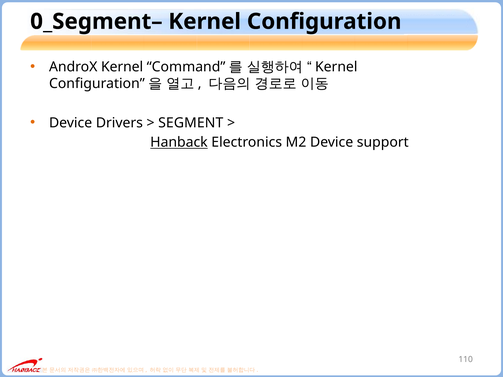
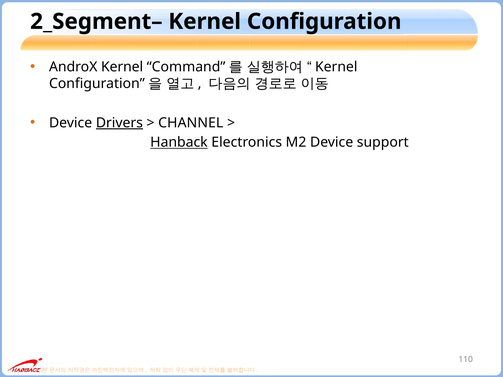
0_Segment–: 0_Segment– -> 2_Segment–
Drivers underline: none -> present
SEGMENT: SEGMENT -> CHANNEL
